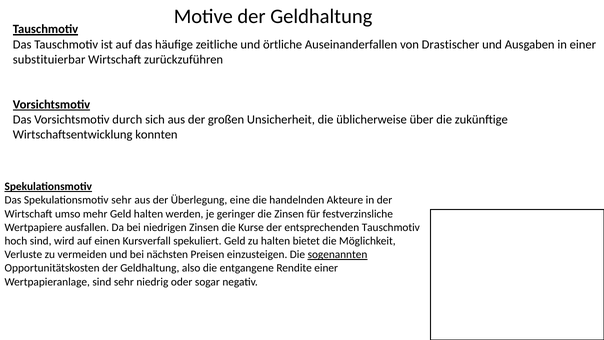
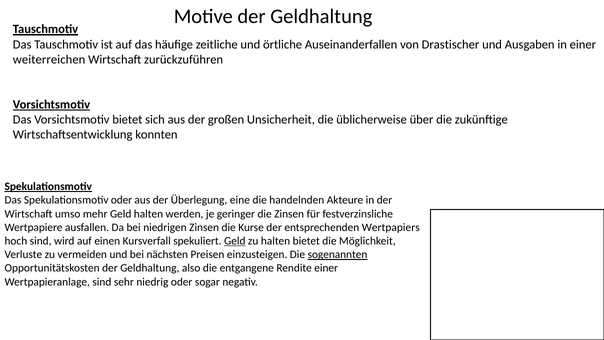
substituierbar: substituierbar -> weiterreichen
Vorsichtsmotiv durch: durch -> bietet
Spekulationsmotiv sehr: sehr -> oder
entsprechenden Tauschmotiv: Tauschmotiv -> Wertpapiers
Geld at (235, 241) underline: none -> present
